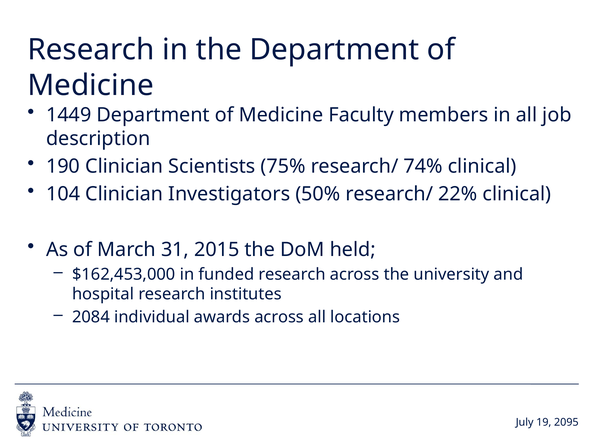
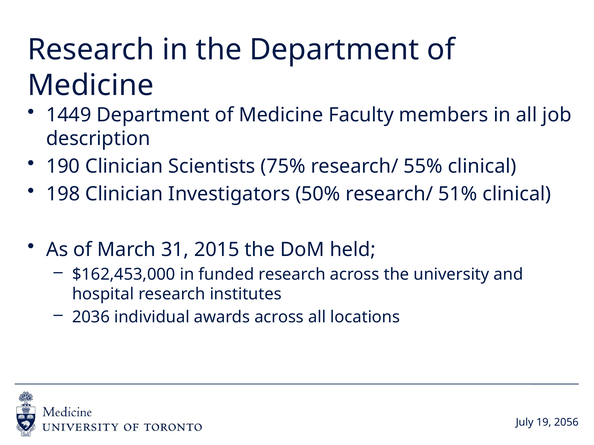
74%: 74% -> 55%
104: 104 -> 198
22%: 22% -> 51%
2084: 2084 -> 2036
2095: 2095 -> 2056
